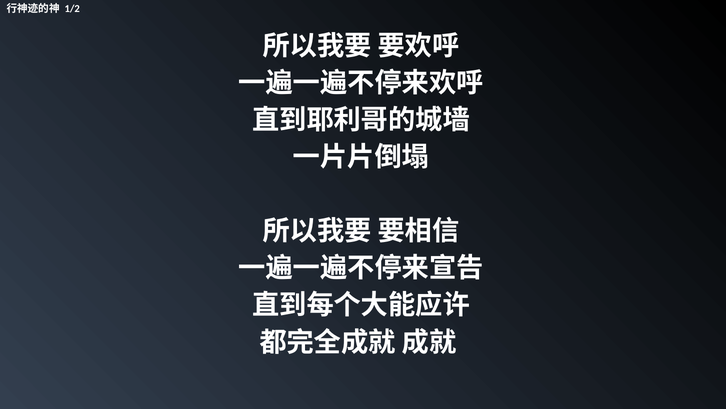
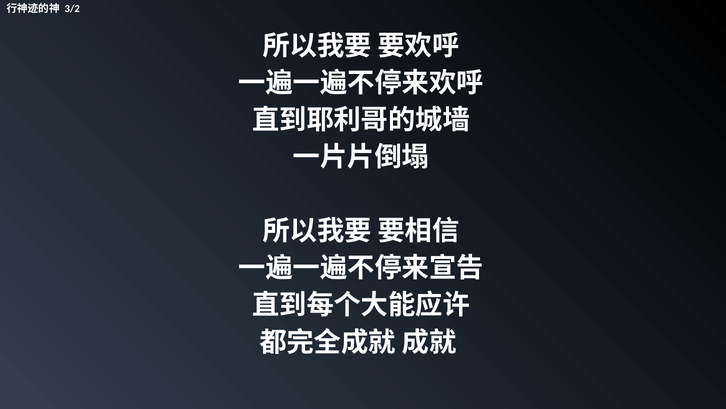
1/2: 1/2 -> 3/2
